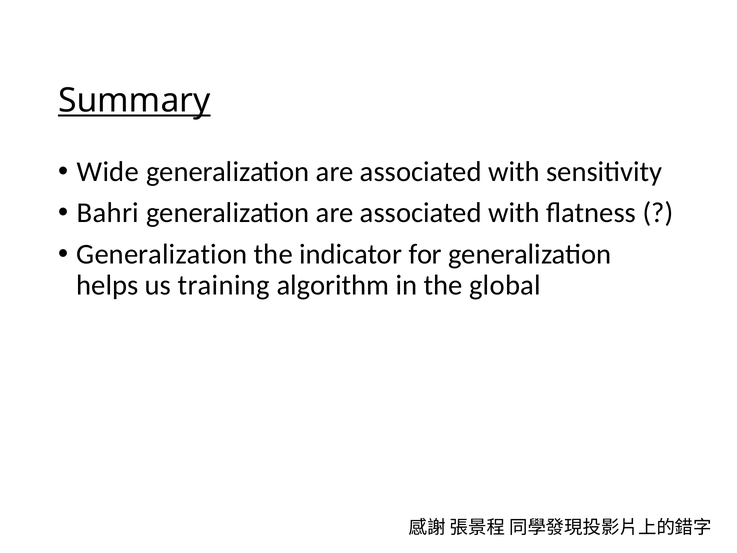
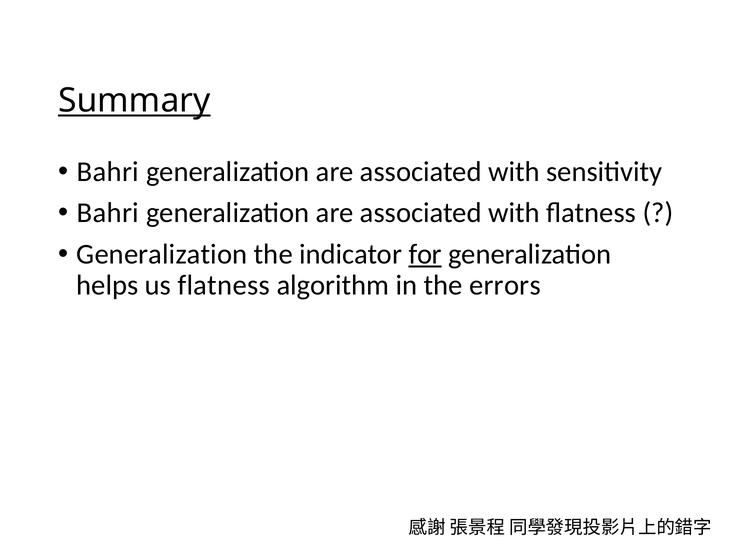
Wide at (108, 172): Wide -> Bahri
for underline: none -> present
us training: training -> flatness
global: global -> errors
